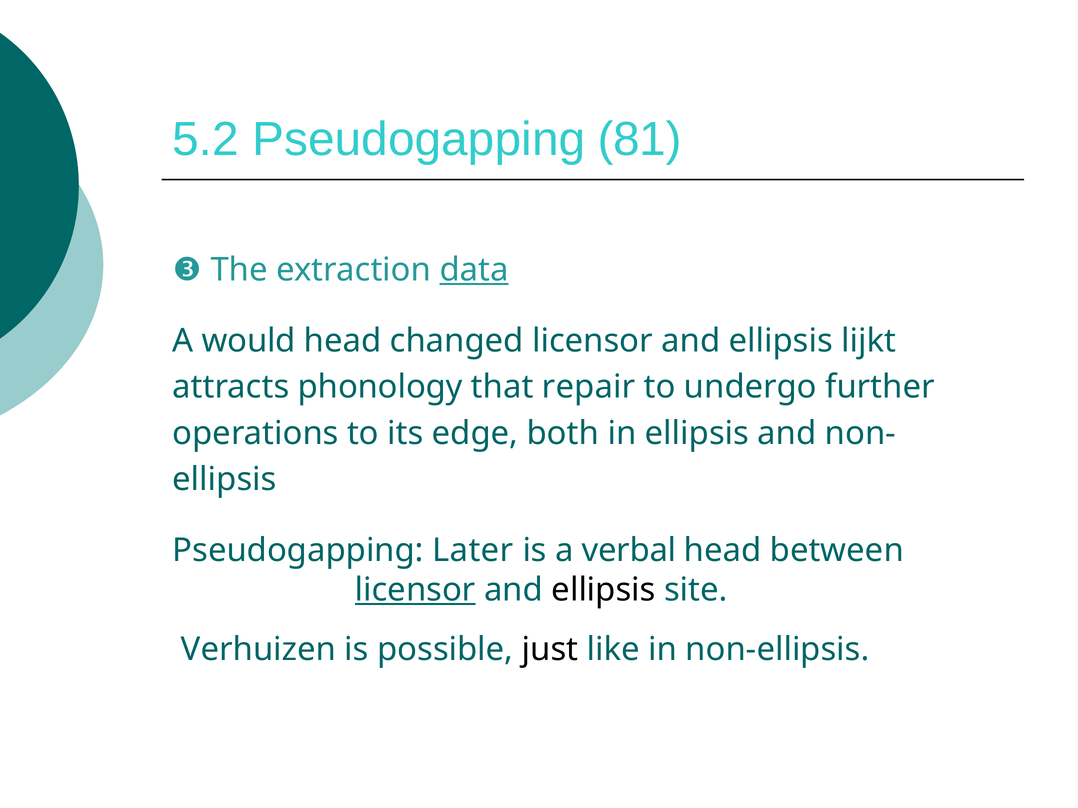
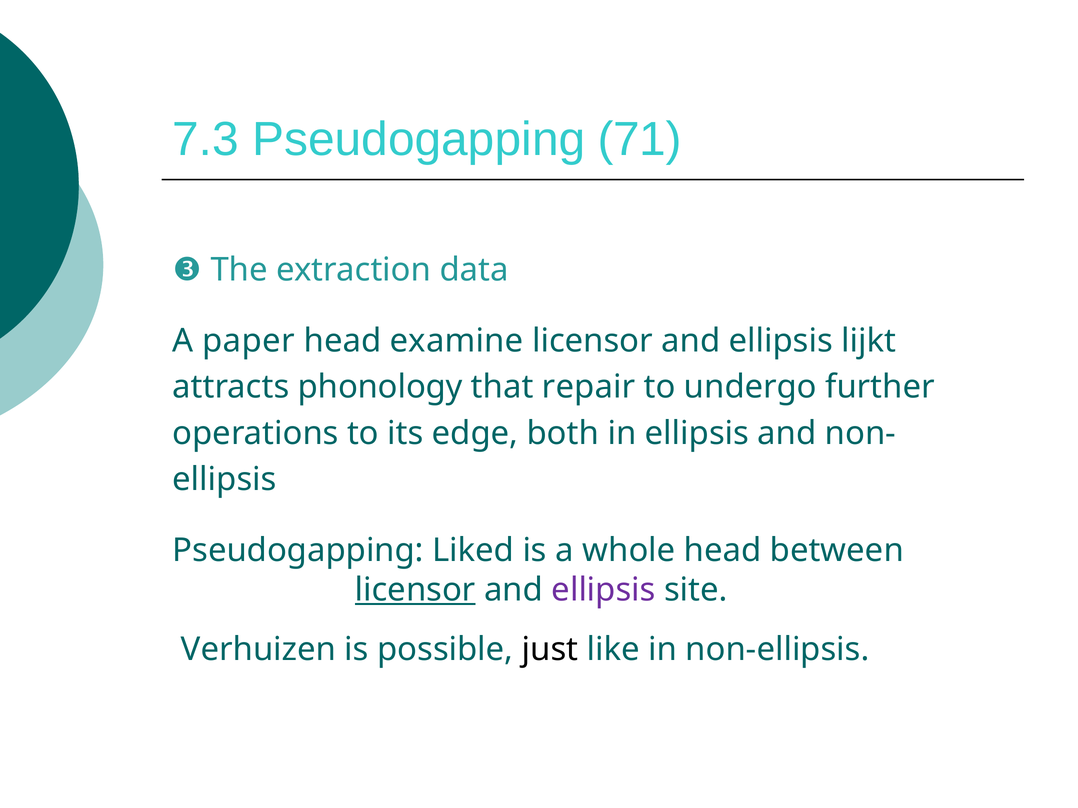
5.2: 5.2 -> 7.3
81: 81 -> 71
data underline: present -> none
would: would -> paper
changed: changed -> examine
Later: Later -> Liked
verbal: verbal -> whole
ellipsis at (604, 590) colour: black -> purple
